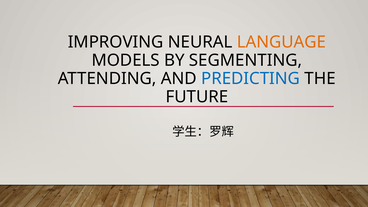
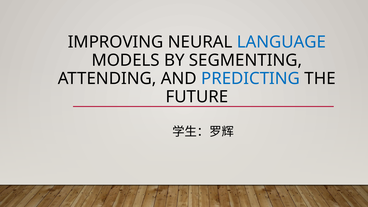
LANGUAGE colour: orange -> blue
